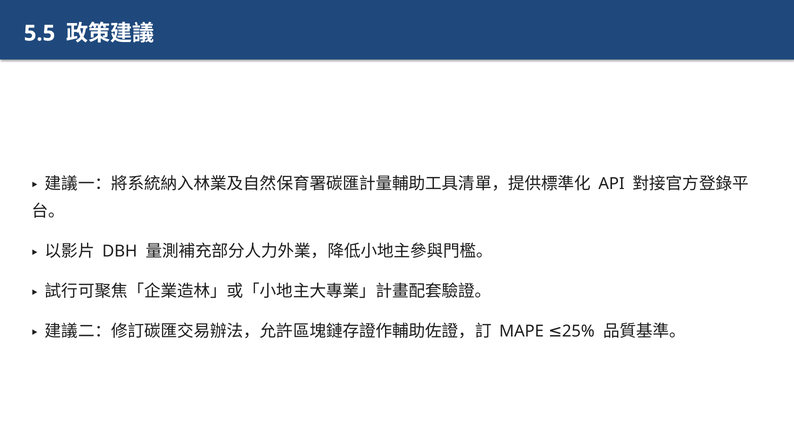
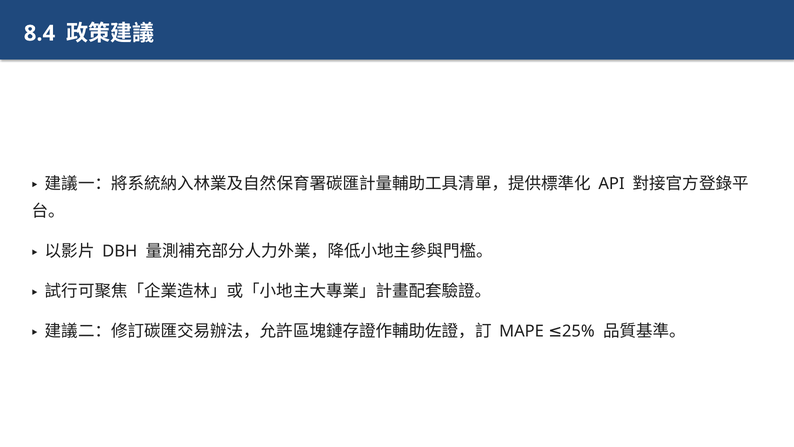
5.5: 5.5 -> 8.4
